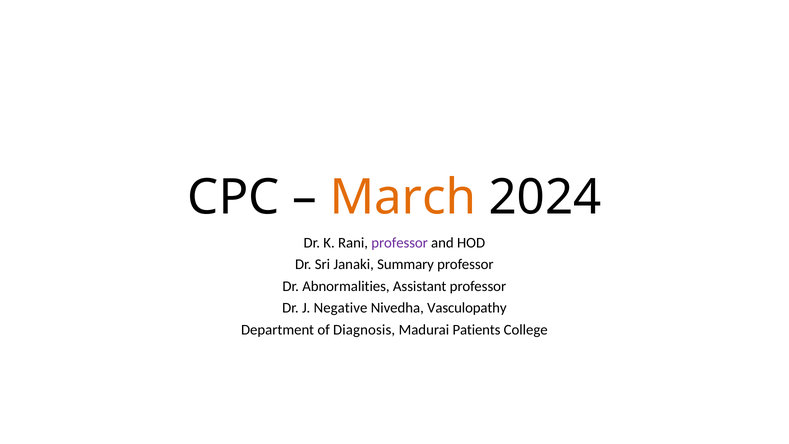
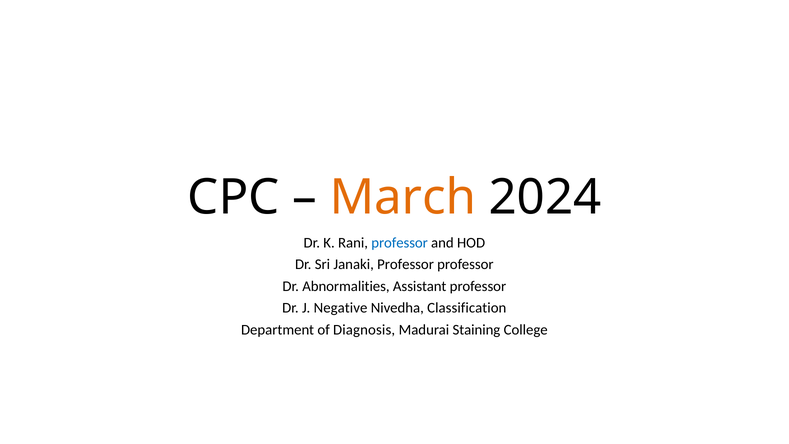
professor at (400, 243) colour: purple -> blue
Janaki Summary: Summary -> Professor
Vasculopathy: Vasculopathy -> Classification
Patients: Patients -> Staining
